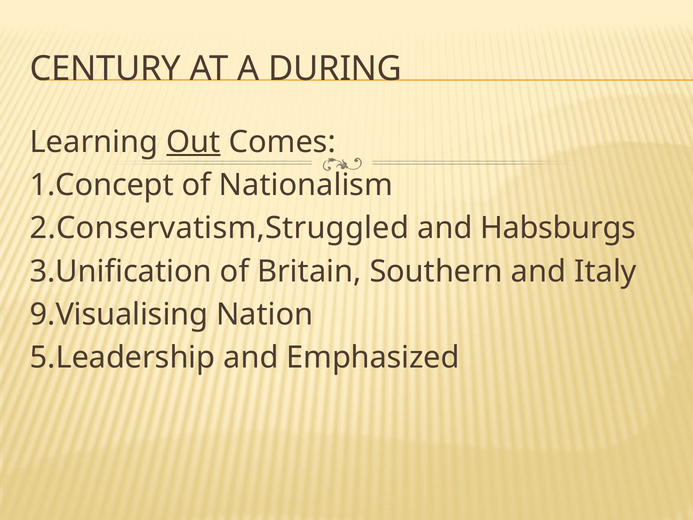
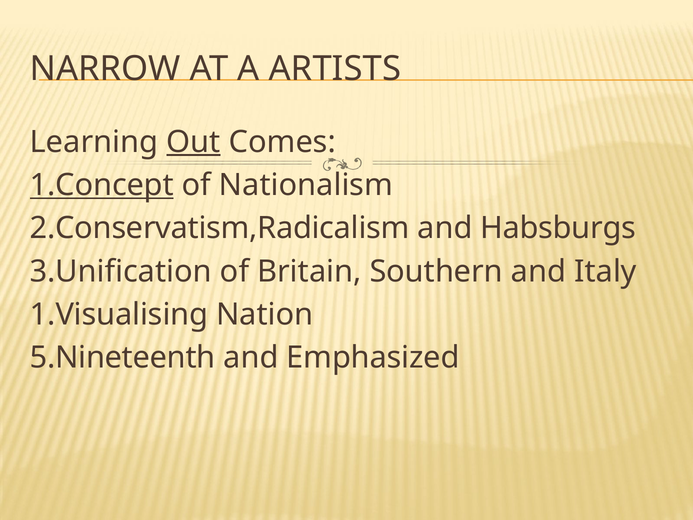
CENTURY: CENTURY -> NARROW
DURING: DURING -> ARTISTS
1.Concept underline: none -> present
2.Conservatism,Struggled: 2.Conservatism,Struggled -> 2.Conservatism,Radicalism
9.Visualising: 9.Visualising -> 1.Visualising
5.Leadership: 5.Leadership -> 5.Nineteenth
